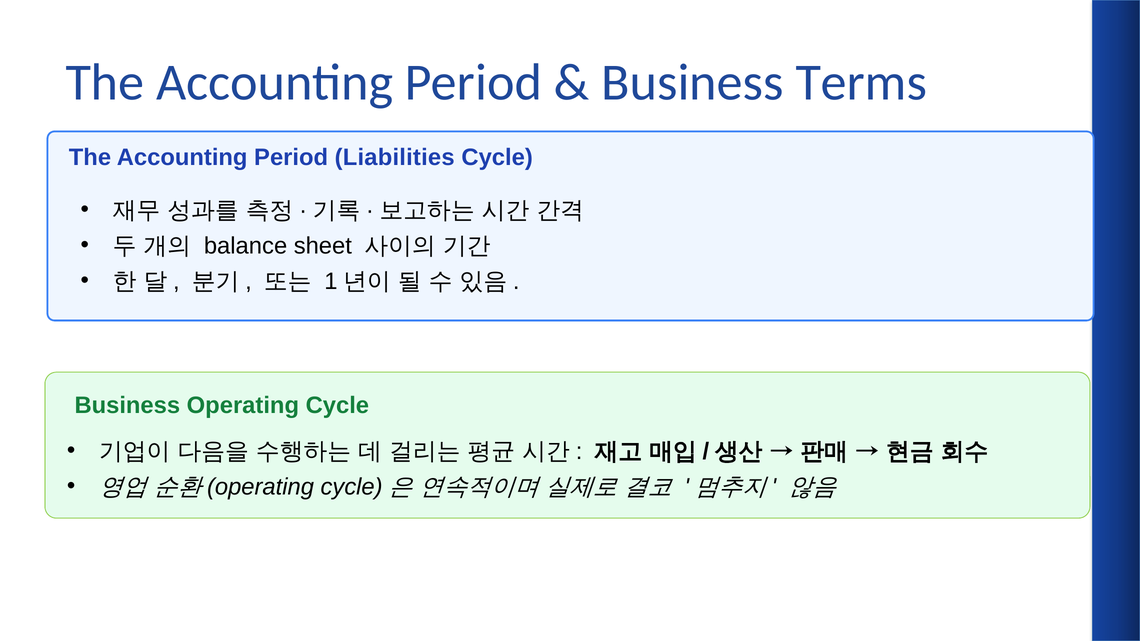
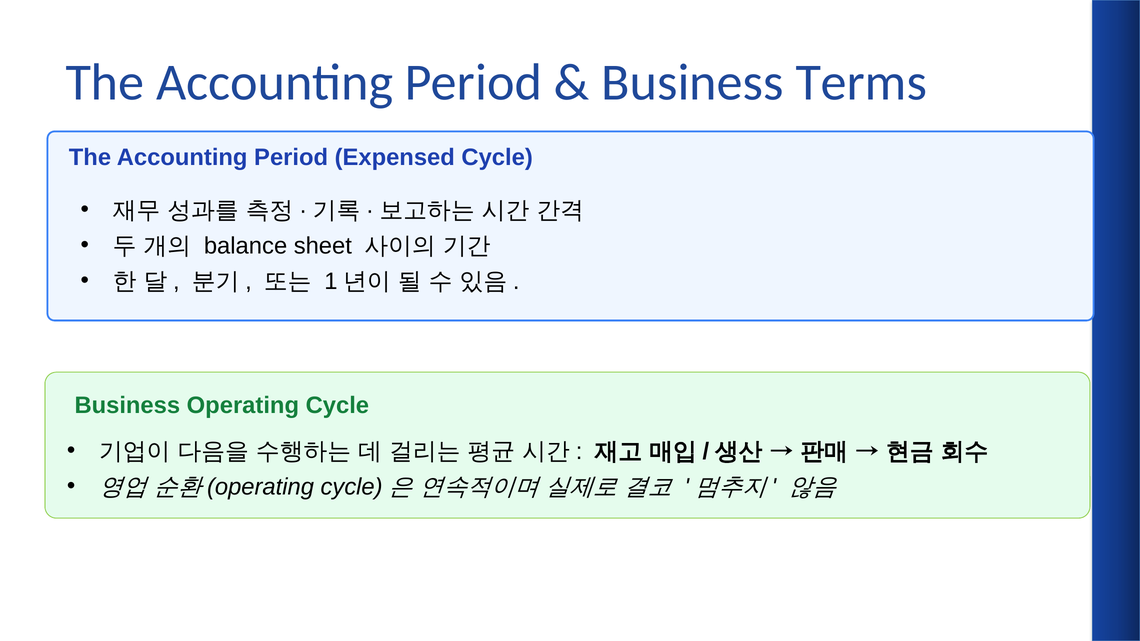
Liabilities: Liabilities -> Expensed
